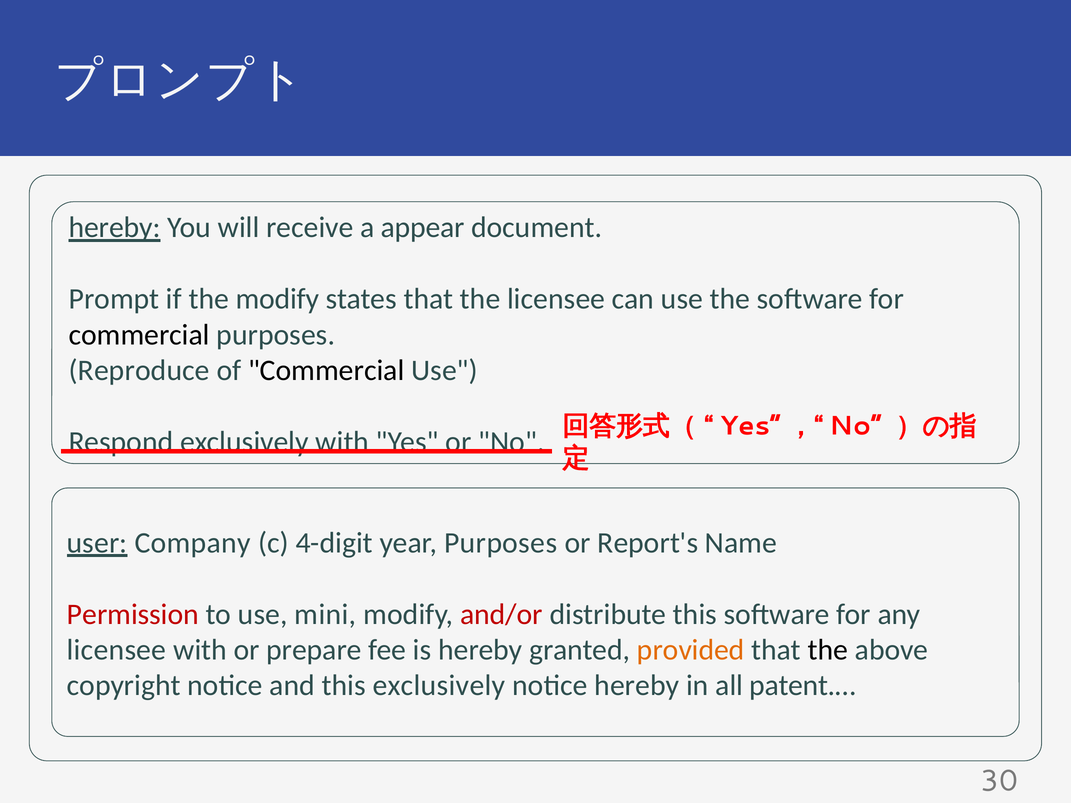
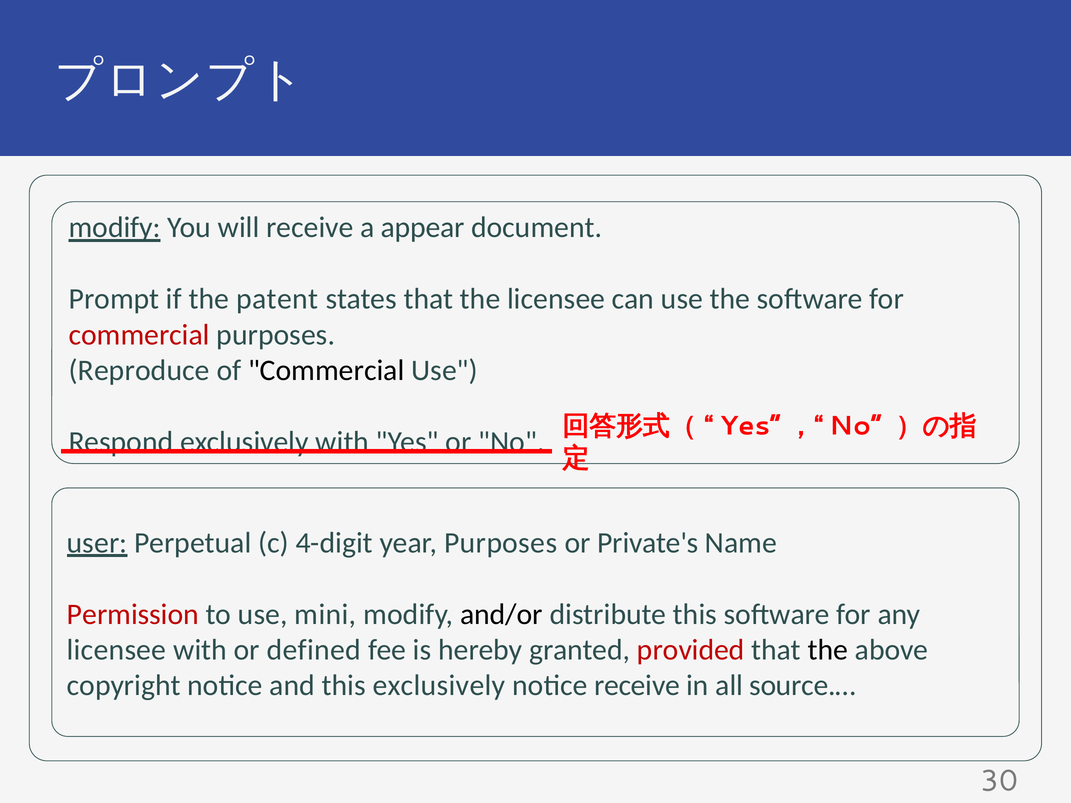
hereby at (115, 228): hereby -> modify
the modify: modify -> patent
commercial at (139, 335) colour: black -> red
Company: Company -> Perpetual
Report's: Report's -> Private's
and/or colour: red -> black
prepare: prepare -> defined
provided colour: orange -> red
notice hereby: hereby -> receive
patent.…: patent.… -> source.…
